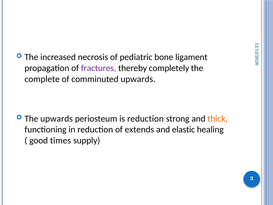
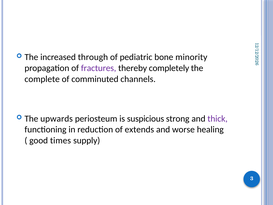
necrosis: necrosis -> through
ligament: ligament -> minority
comminuted upwards: upwards -> channels
is reduction: reduction -> suspicious
thick colour: orange -> purple
elastic: elastic -> worse
